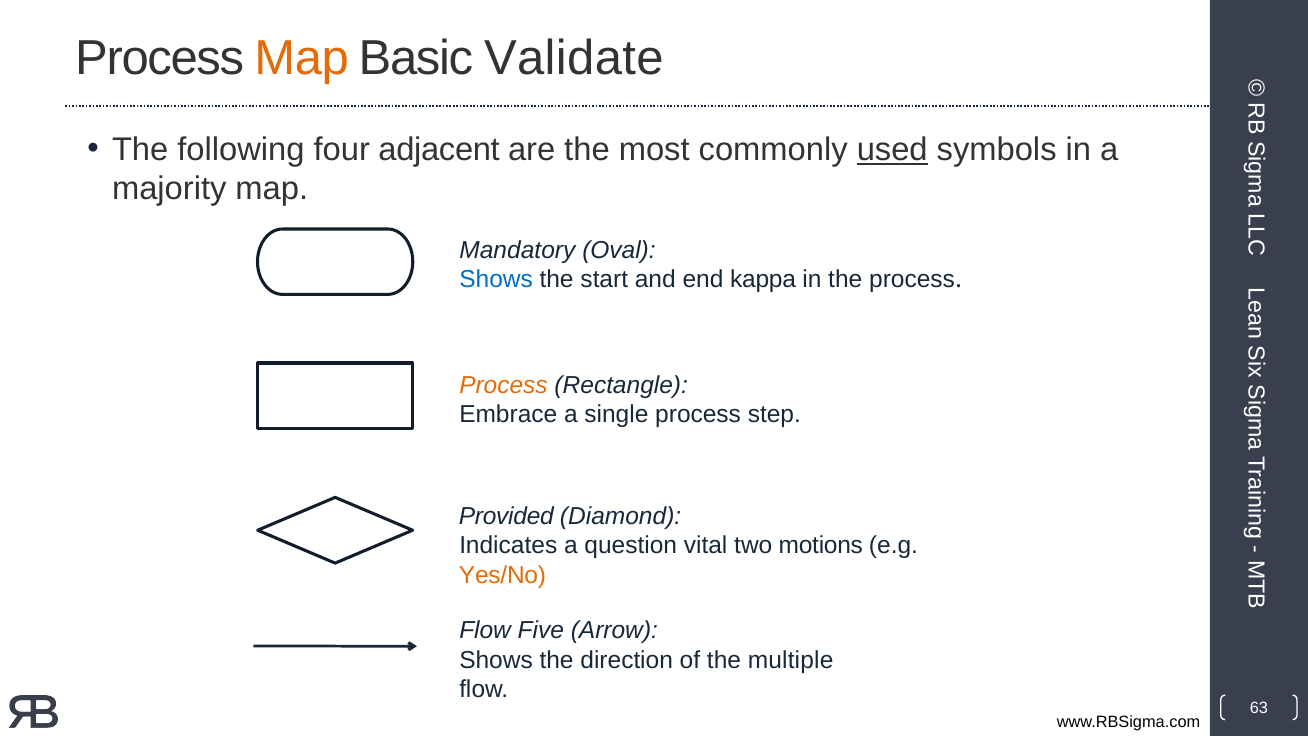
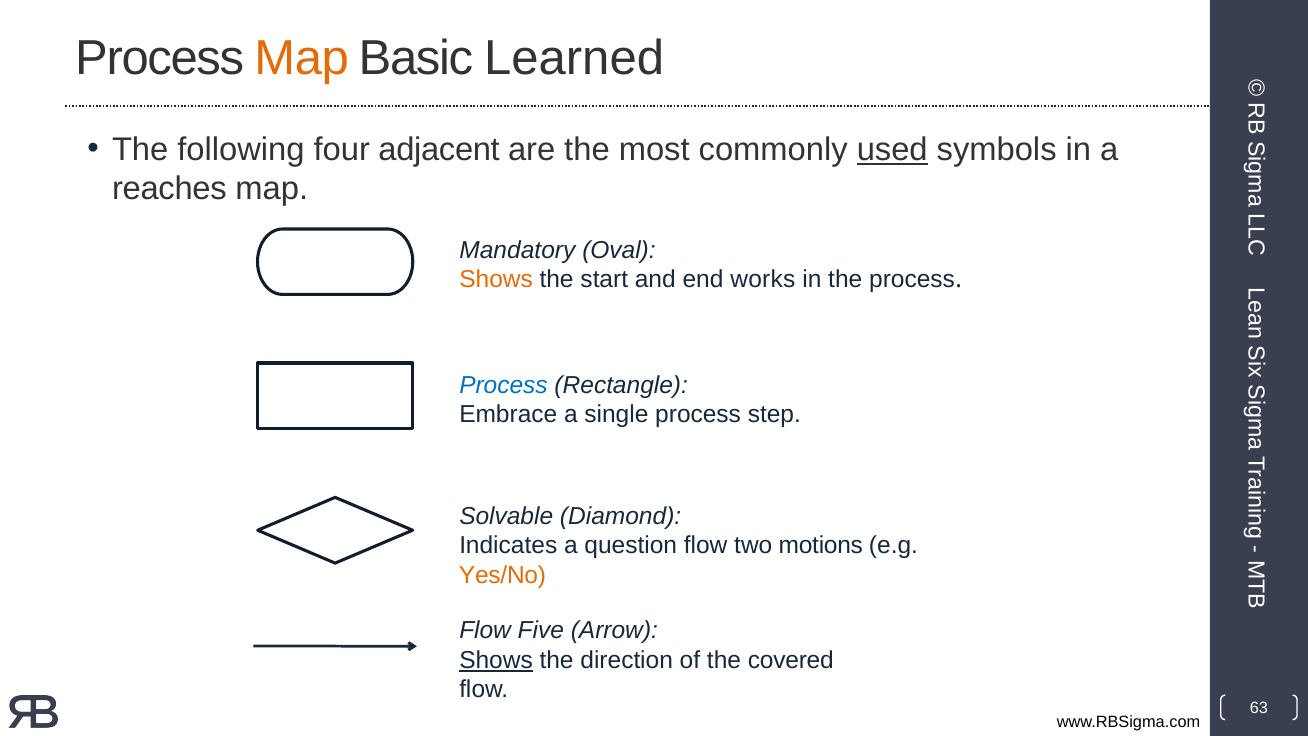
Validate: Validate -> Learned
majority: majority -> reaches
Shows at (496, 280) colour: blue -> orange
kappa: kappa -> works
Process at (503, 385) colour: orange -> blue
Provided: Provided -> Solvable
question vital: vital -> flow
Shows at (496, 660) underline: none -> present
multiple: multiple -> covered
